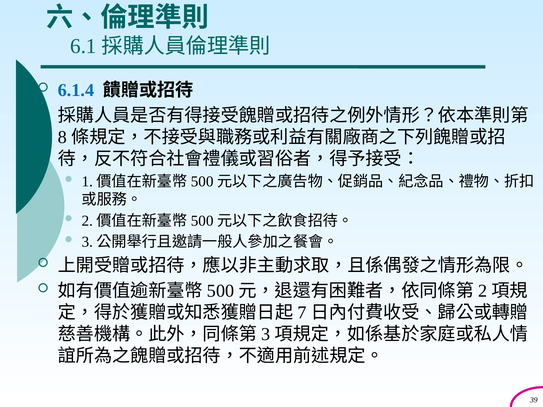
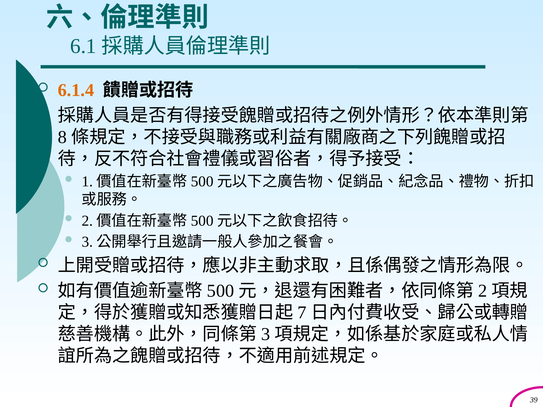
6.1.4 colour: blue -> orange
